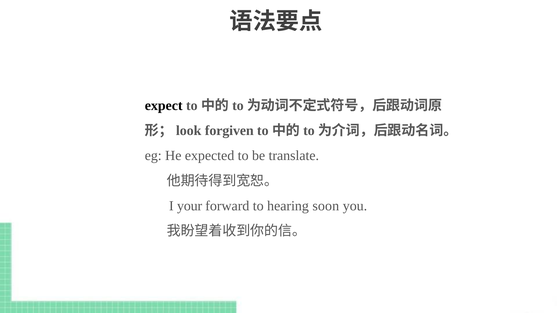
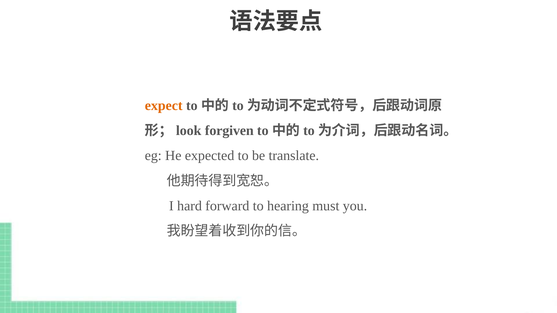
expect colour: black -> orange
your: your -> hard
soon: soon -> must
